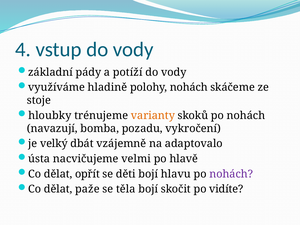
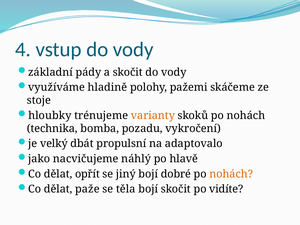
a potíží: potíží -> skočit
polohy nohách: nohách -> pažemi
navazují: navazují -> technika
vzájemně: vzájemně -> propulsní
ústa: ústa -> jako
velmi: velmi -> náhlý
děti: děti -> jiný
hlavu: hlavu -> dobré
nohách at (231, 174) colour: purple -> orange
